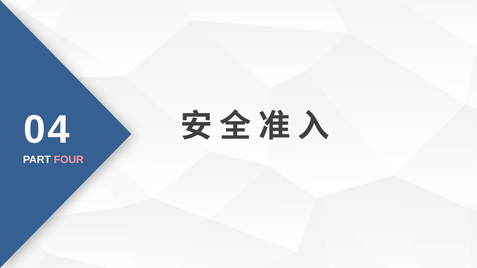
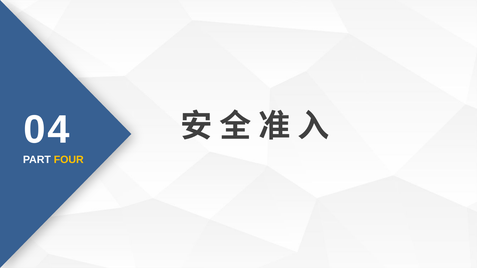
FOUR colour: pink -> yellow
